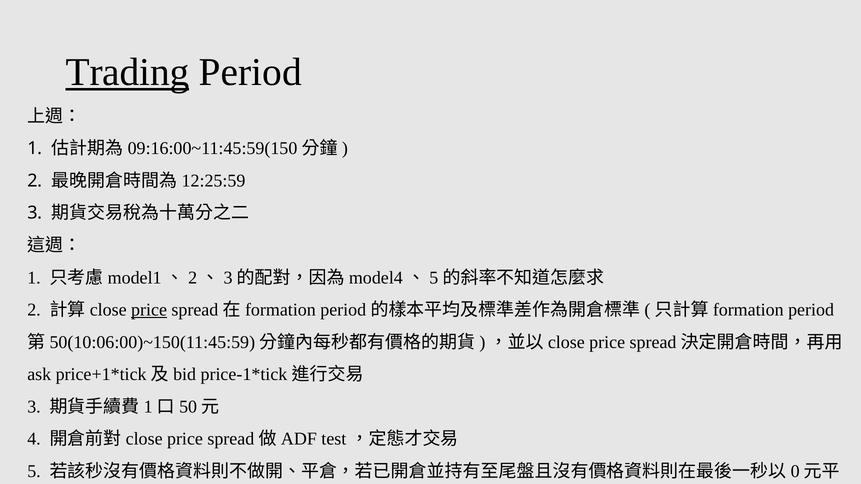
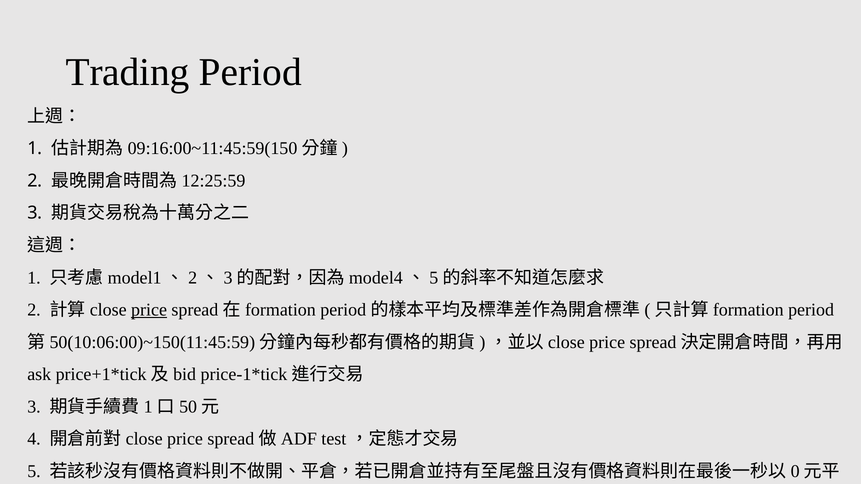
Trading underline: present -> none
